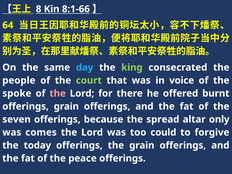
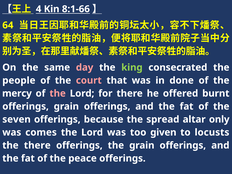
8: 8 -> 4
day colour: light blue -> pink
court colour: light green -> pink
voice: voice -> done
spoke: spoke -> mercy
could: could -> given
forgive: forgive -> locusts
the today: today -> there
